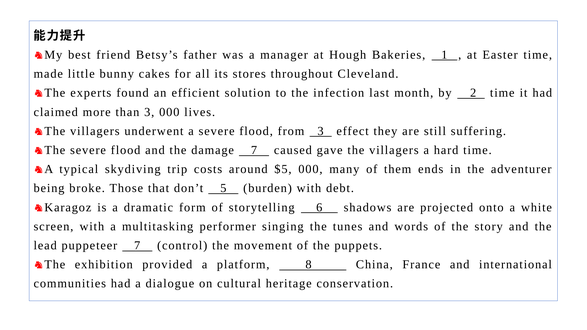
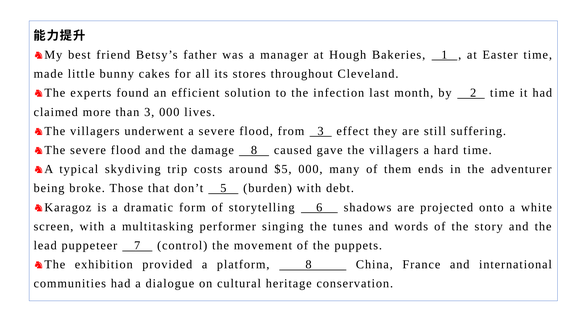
damage 7: 7 -> 8
